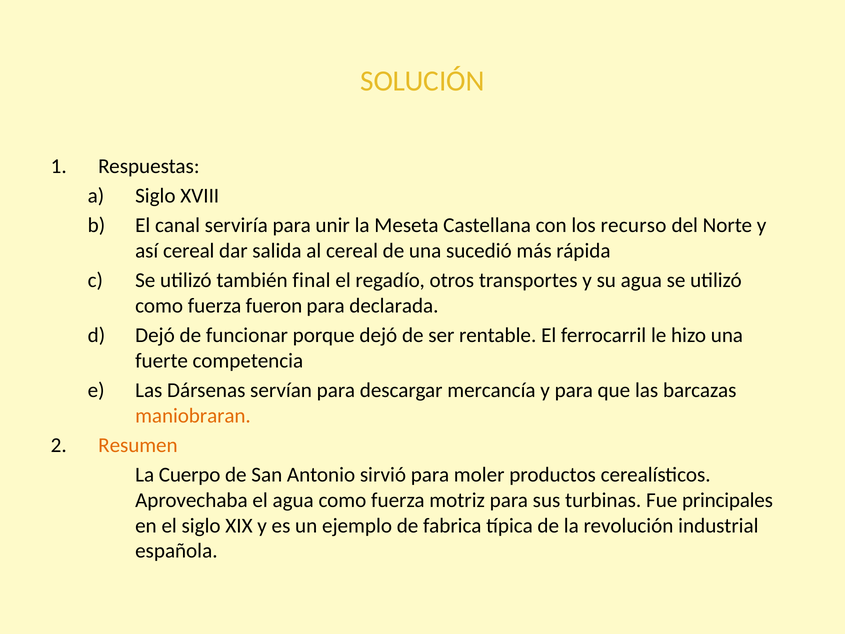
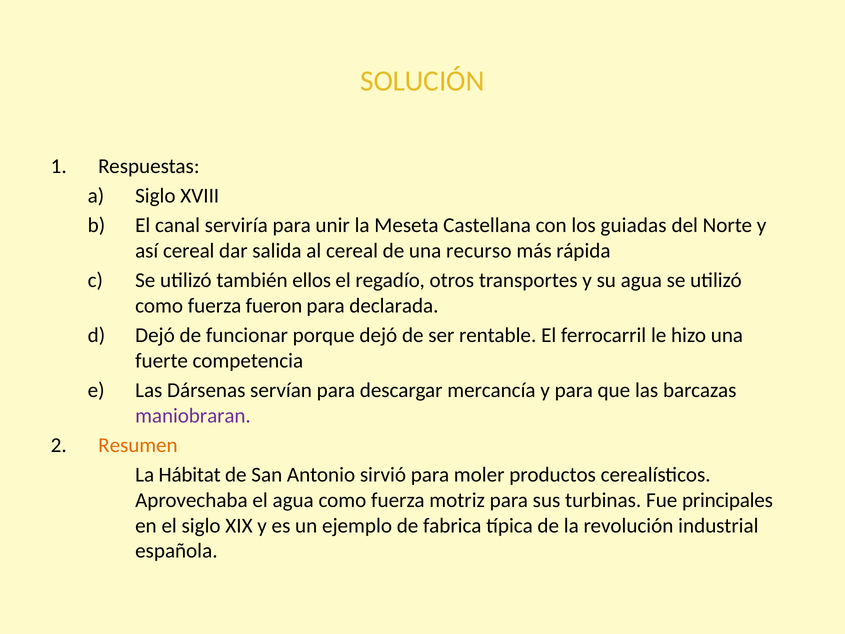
recurso: recurso -> guiadas
sucedió: sucedió -> recurso
final: final -> ellos
maniobraran colour: orange -> purple
Cuerpo: Cuerpo -> Hábitat
